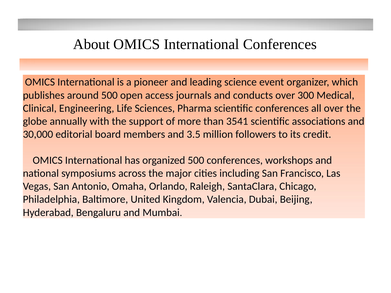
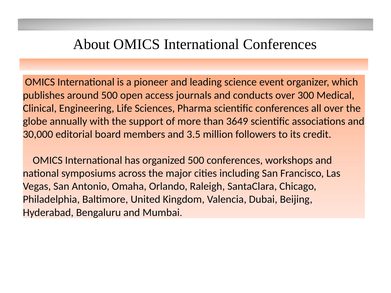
3541: 3541 -> 3649
